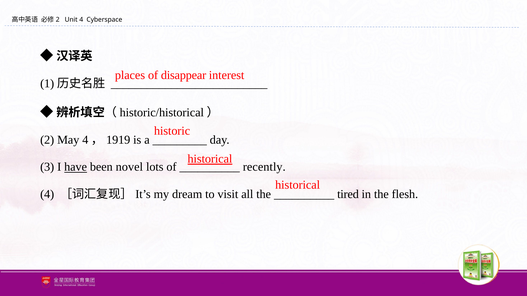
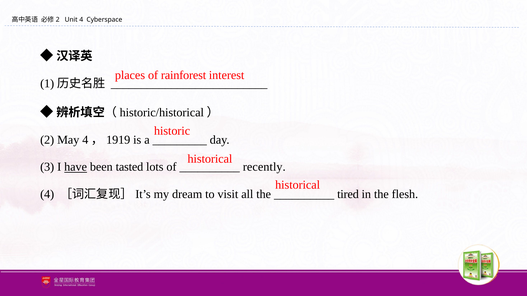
disappear: disappear -> rainforest
historical at (210, 159) underline: present -> none
novel: novel -> tasted
